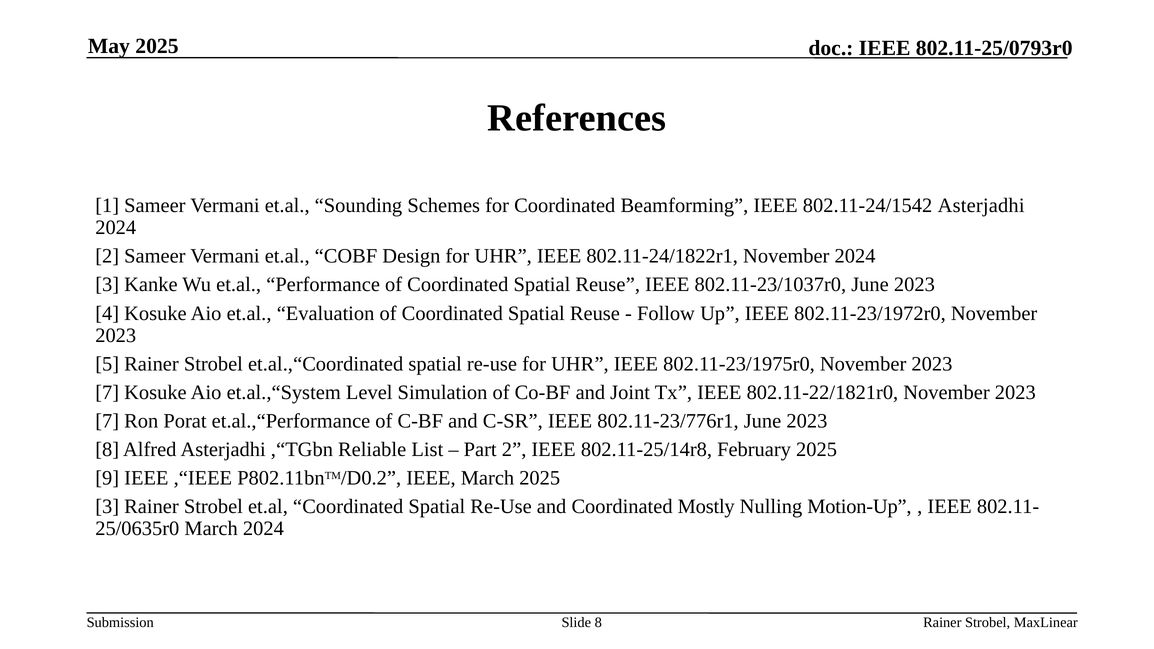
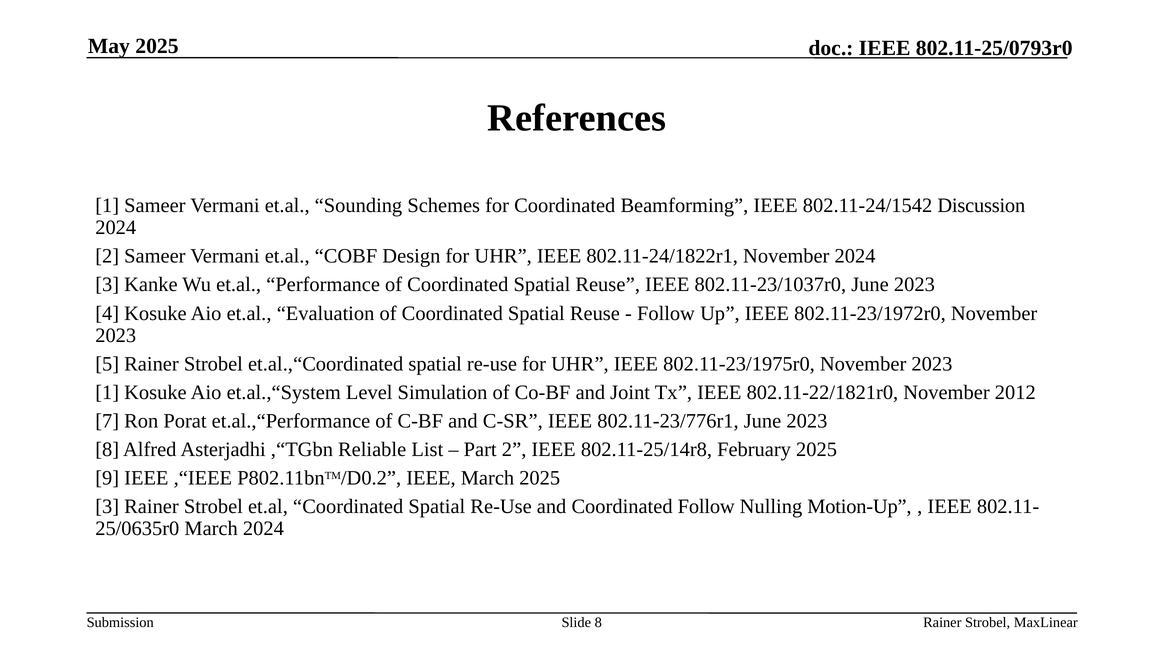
802.11-24/1542 Asterjadhi: Asterjadhi -> Discussion
7 at (107, 393): 7 -> 1
802.11-22/1821r0 November 2023: 2023 -> 2012
Coordinated Mostly: Mostly -> Follow
